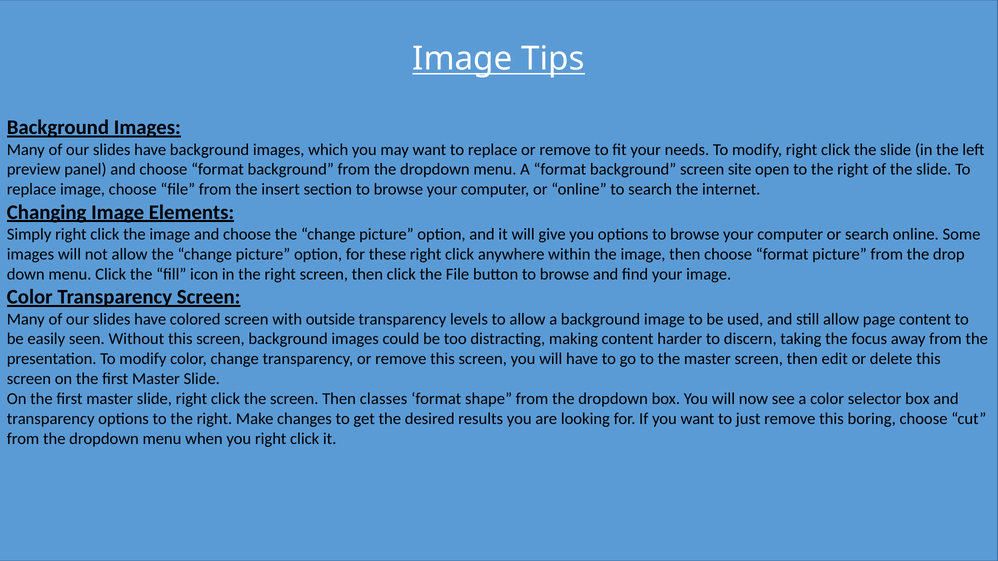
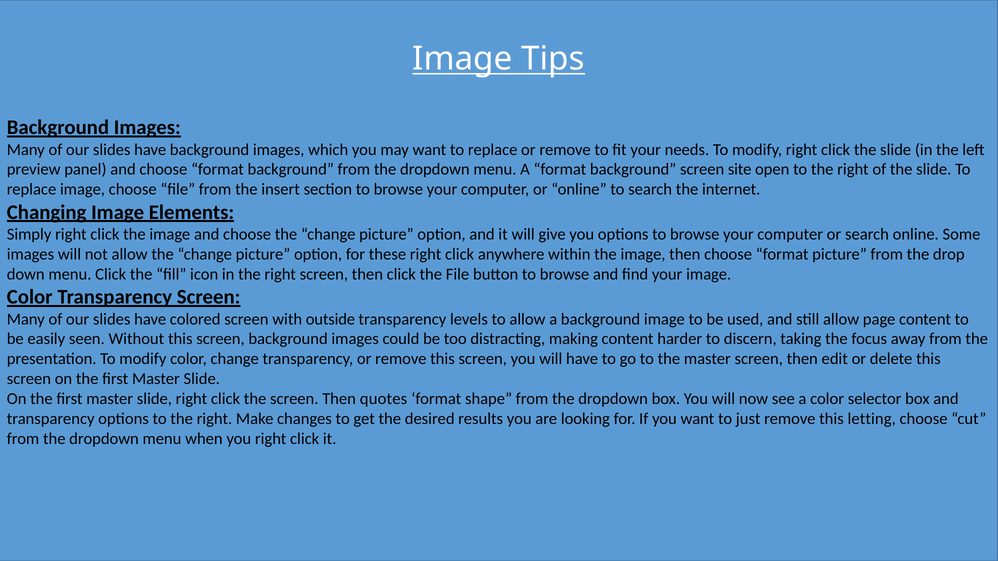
classes: classes -> quotes
boring: boring -> letting
